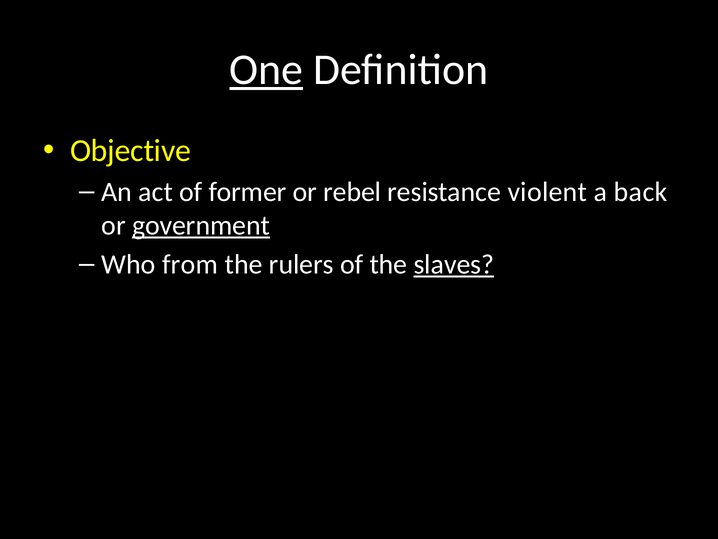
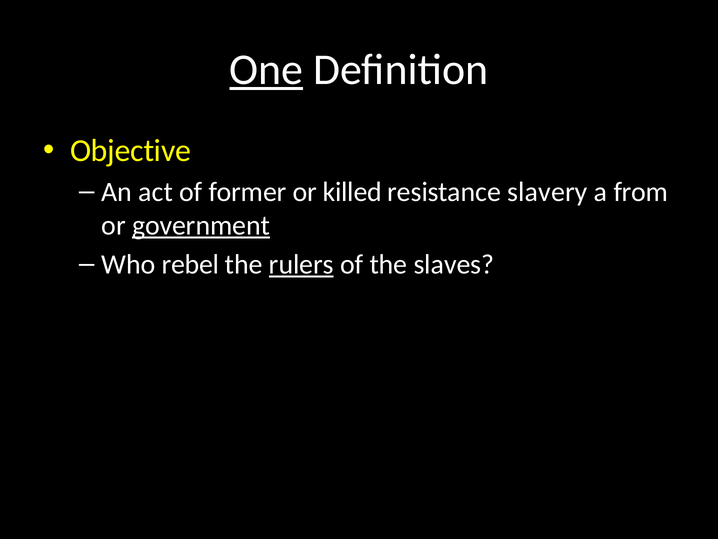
rebel: rebel -> killed
violent: violent -> slavery
back: back -> from
from: from -> rebel
rulers underline: none -> present
slaves underline: present -> none
